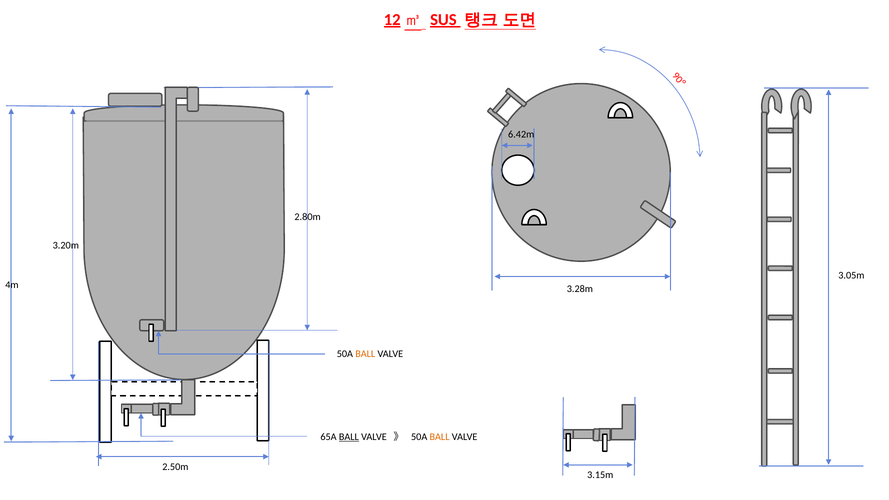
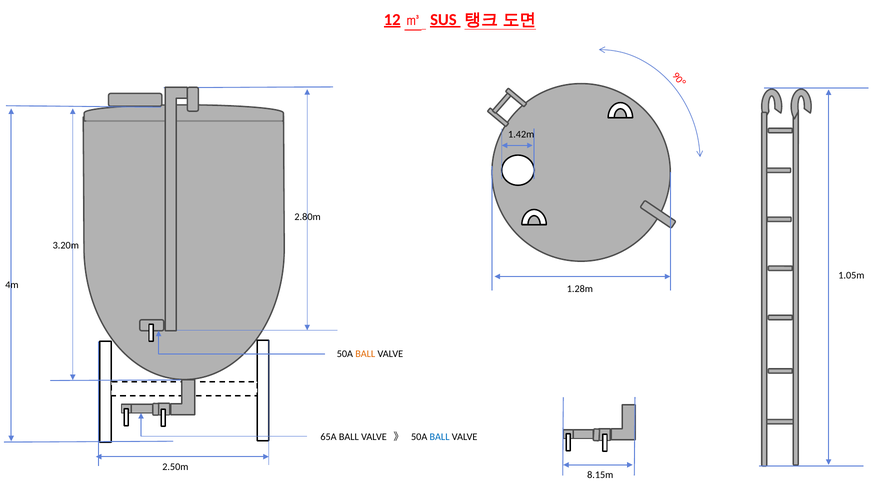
6.42m: 6.42m -> 1.42m
3.05m: 3.05m -> 1.05m
3.28m: 3.28m -> 1.28m
BALL at (349, 437) underline: present -> none
BALL at (440, 437) colour: orange -> blue
3.15m: 3.15m -> 8.15m
